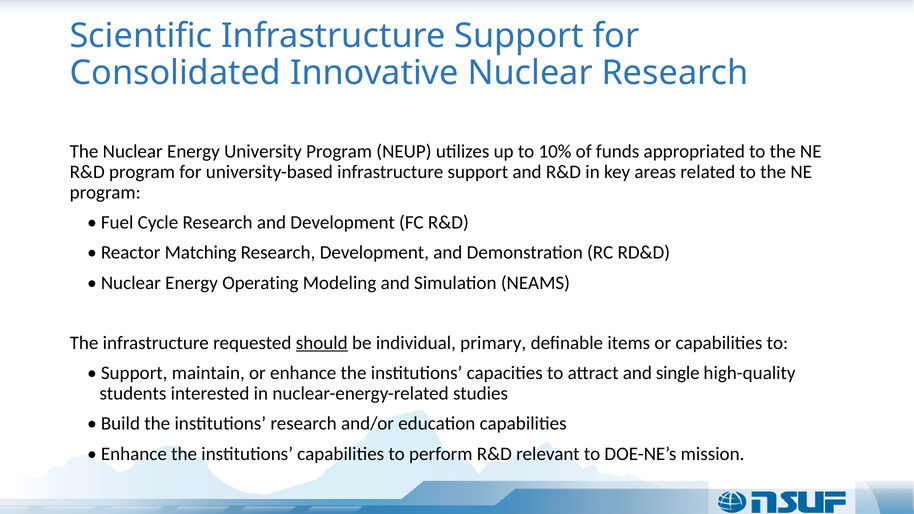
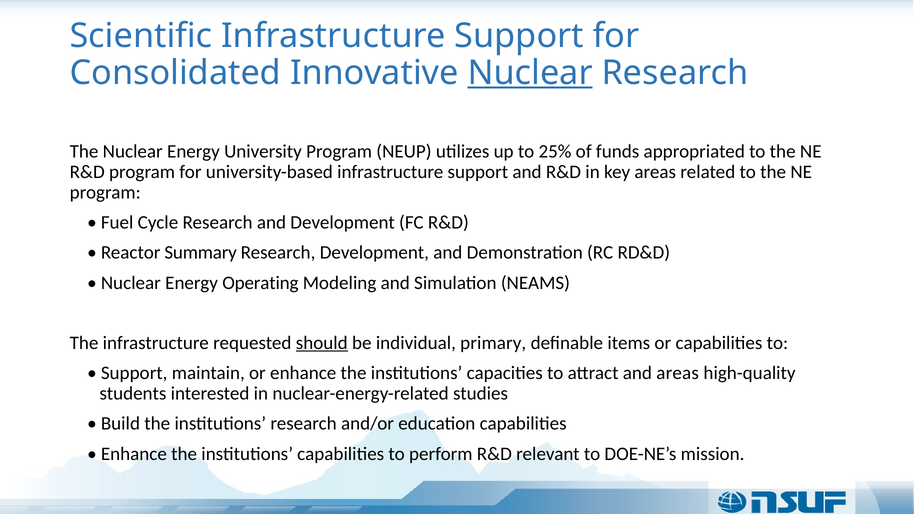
Nuclear at (530, 73) underline: none -> present
10%: 10% -> 25%
Matching: Matching -> Summary
and single: single -> areas
